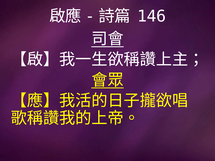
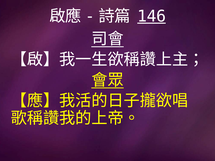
146 underline: none -> present
